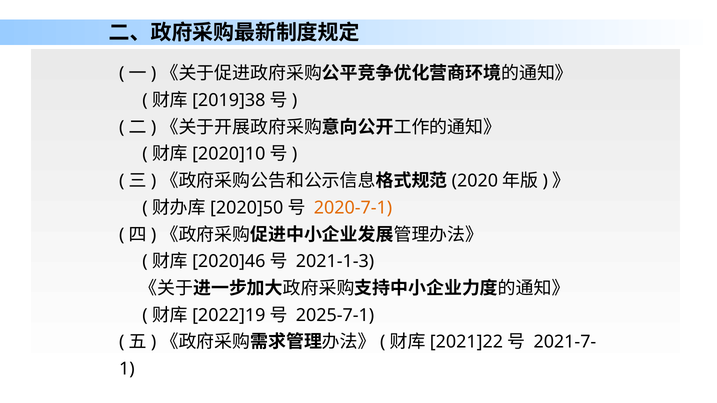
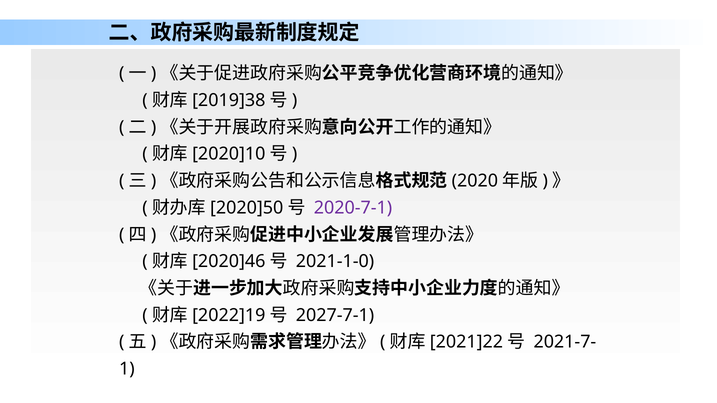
2020-7-1 colour: orange -> purple
2021-1-3: 2021-1-3 -> 2021-1-0
2025-7-1: 2025-7-1 -> 2027-7-1
